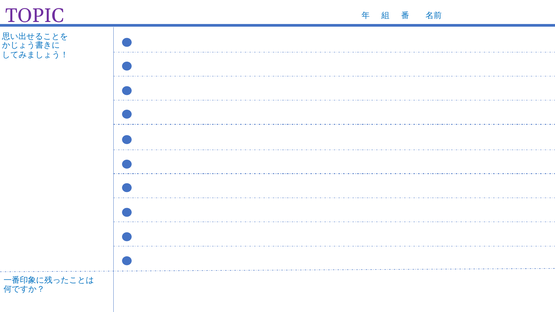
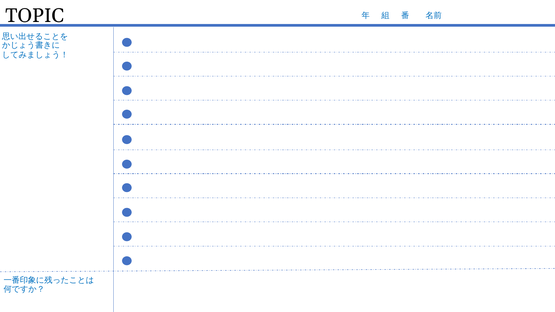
TOPIC colour: purple -> black
